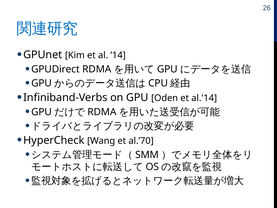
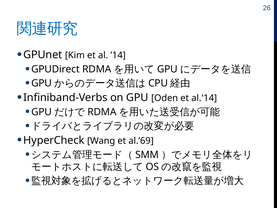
al.’70: al.’70 -> al.’69
